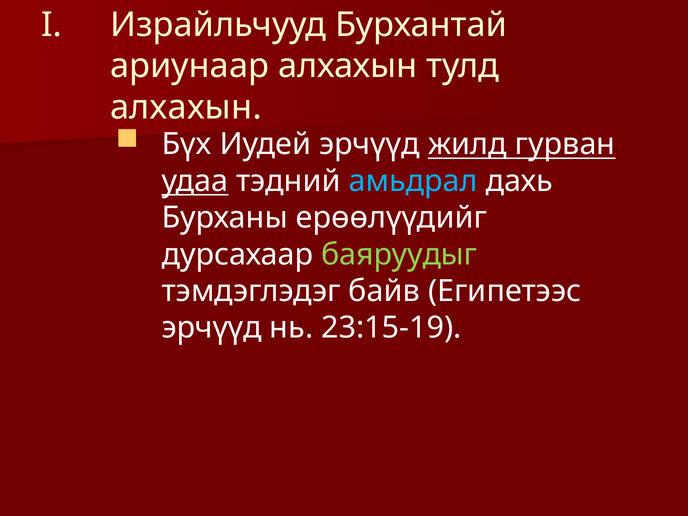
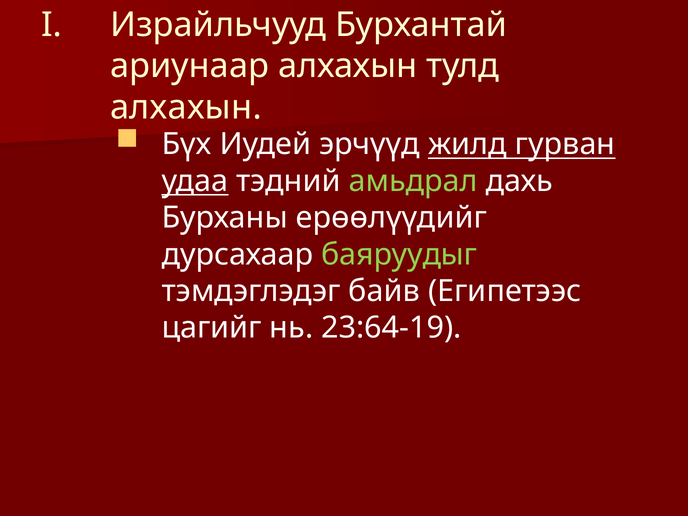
амьдрал colour: light blue -> light green
эрчүүд at (212, 328): эрчүүд -> цагийг
23:15-19: 23:15-19 -> 23:64-19
